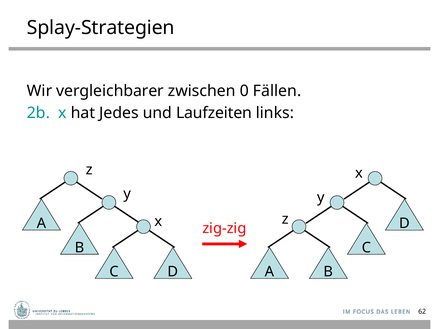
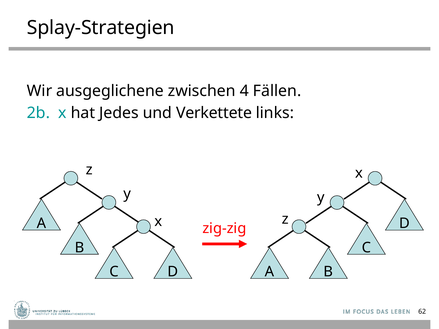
vergleichbarer: vergleichbarer -> ausgeglichene
0: 0 -> 4
Laufzeiten: Laufzeiten -> Verkettete
